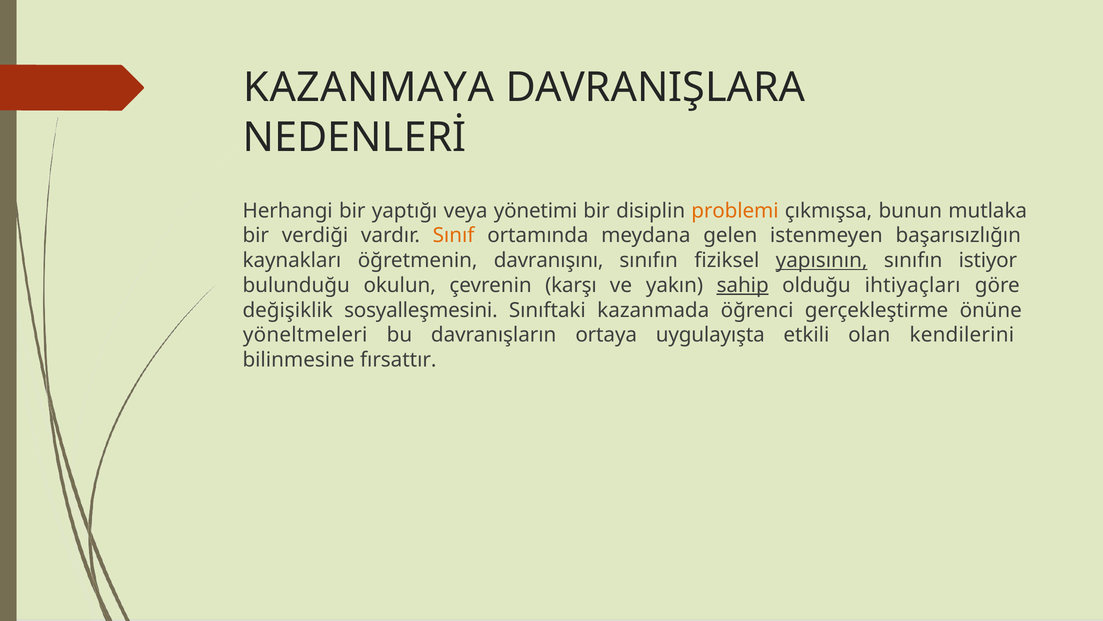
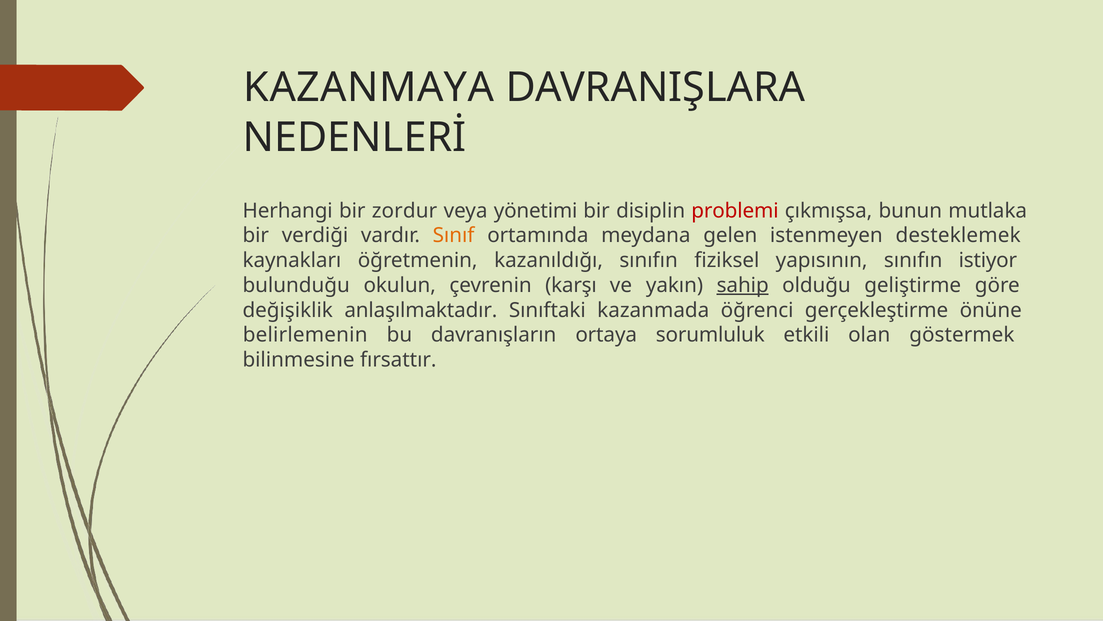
yaptığı: yaptığı -> zordur
problemi colour: orange -> red
başarısızlığın: başarısızlığın -> desteklemek
davranışını: davranışını -> kazanıldığı
yapısının underline: present -> none
ihtiyaçları: ihtiyaçları -> geliştirme
sosyalleşmesini: sosyalleşmesini -> anlaşılmaktadır
yöneltmeleri: yöneltmeleri -> belirlemenin
uygulayışta: uygulayışta -> sorumluluk
kendilerini: kendilerini -> göstermek
